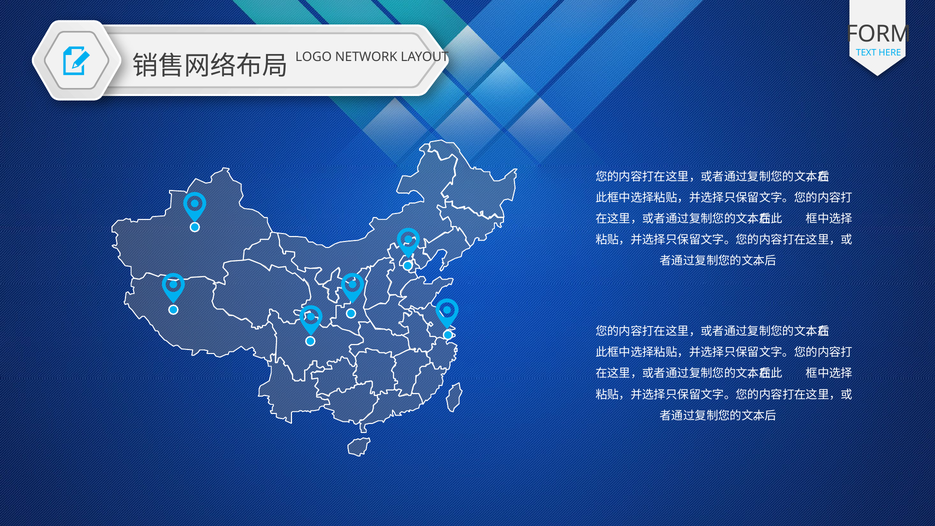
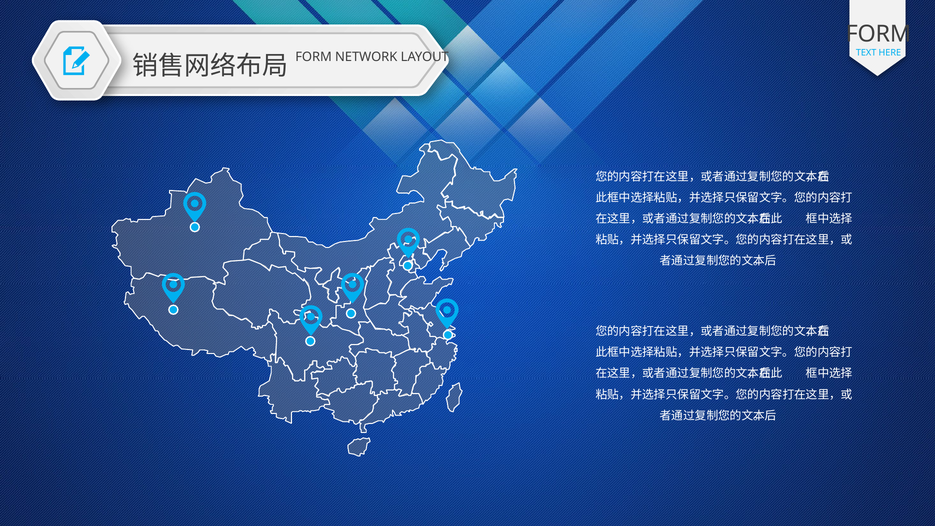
LOGO at (314, 57): LOGO -> FORM
